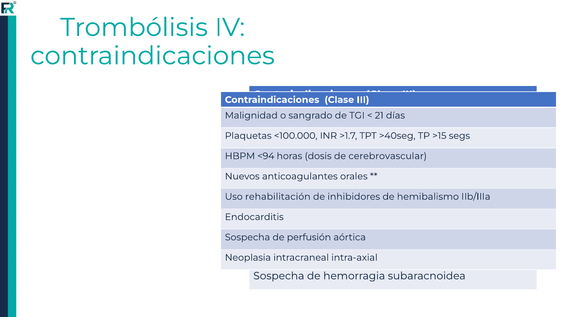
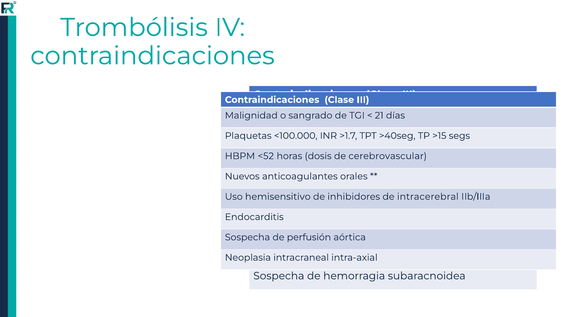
<94: <94 -> <52
rehabilitación: rehabilitación -> hemisensitivo
de hemibalismo: hemibalismo -> intracerebral
